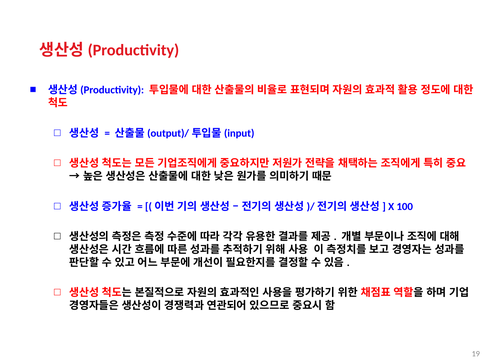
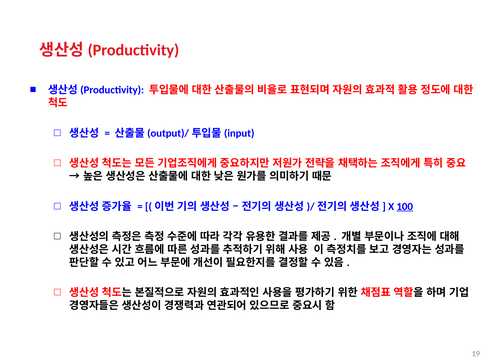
100 underline: none -> present
